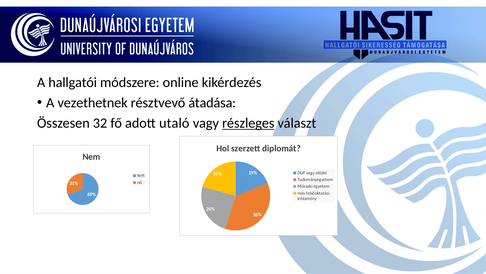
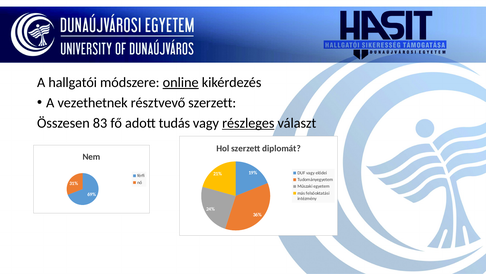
online underline: none -> present
résztvevő átadása: átadása -> szerzett
32: 32 -> 83
utaló: utaló -> tudás
